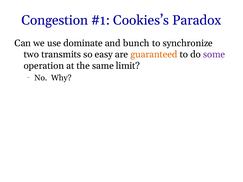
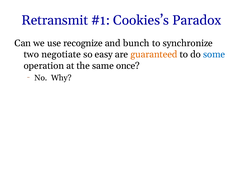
Congestion: Congestion -> Retransmit
dominate: dominate -> recognize
transmits: transmits -> negotiate
some colour: purple -> blue
limit: limit -> once
